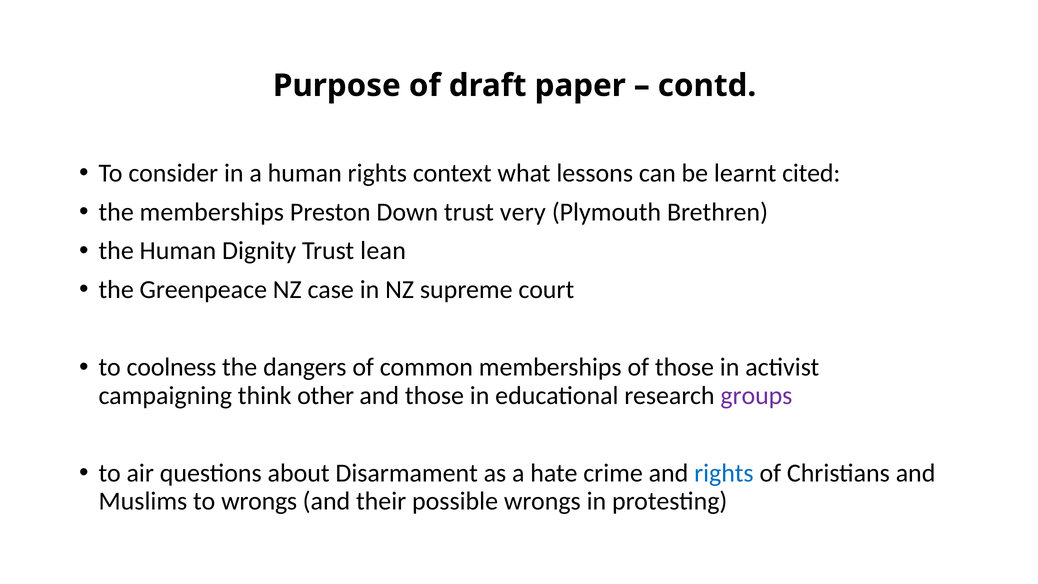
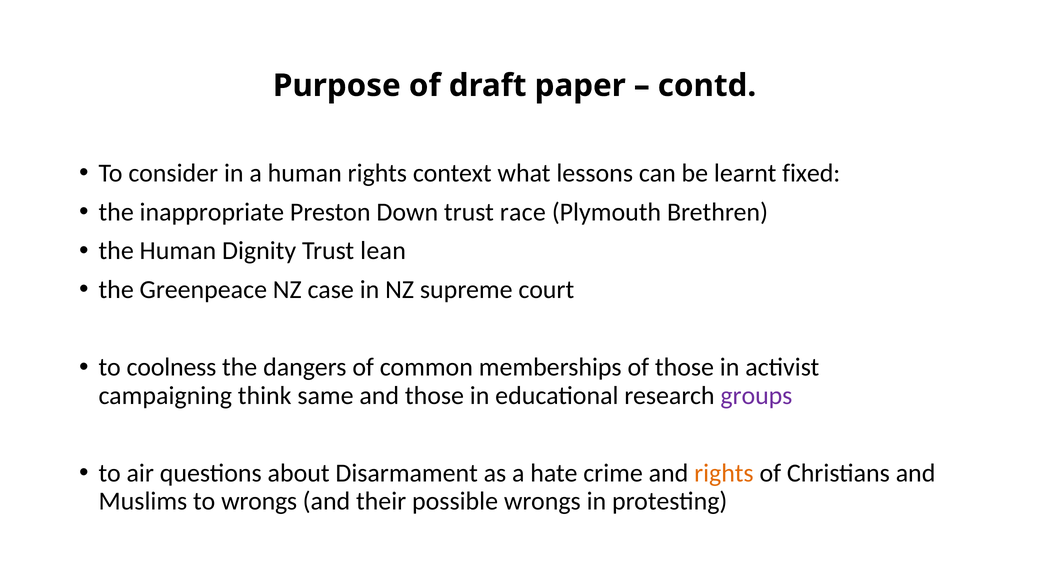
cited: cited -> fixed
the memberships: memberships -> inappropriate
very: very -> race
other: other -> same
rights at (724, 473) colour: blue -> orange
